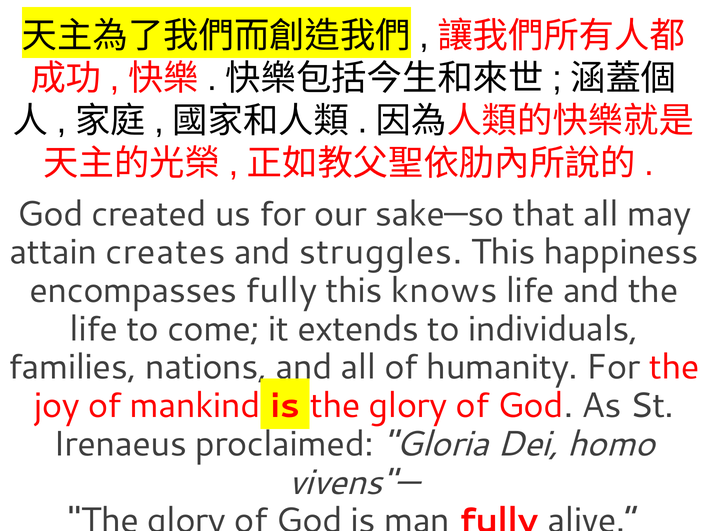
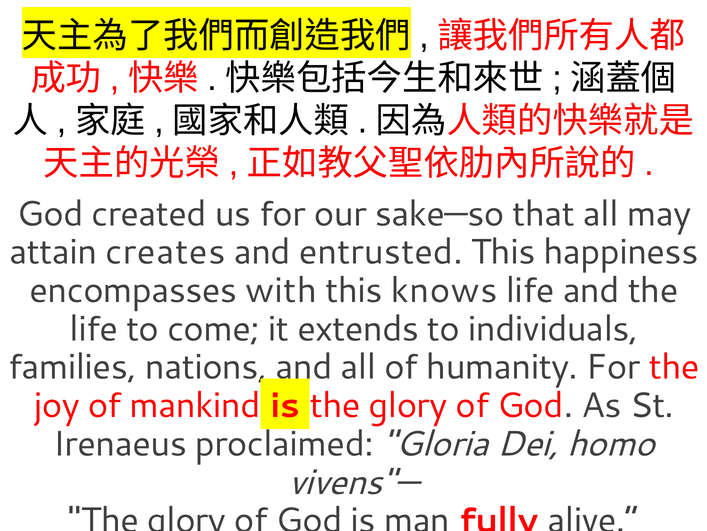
struggles: struggles -> entrusted
encompasses fully: fully -> with
